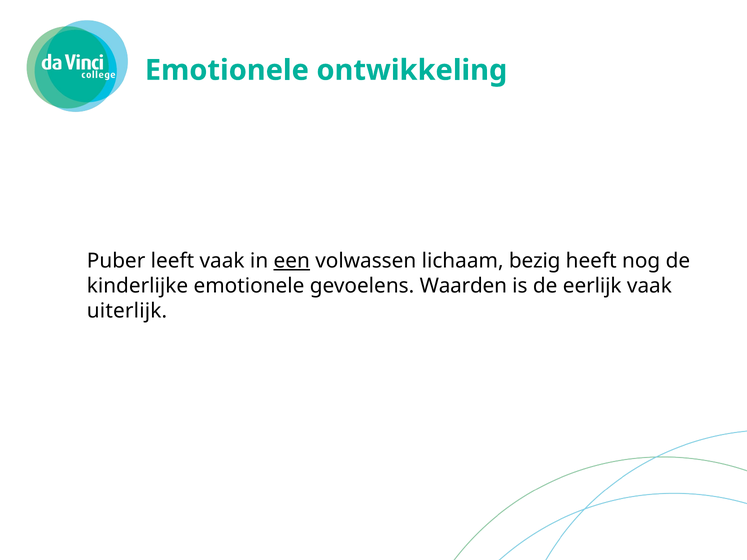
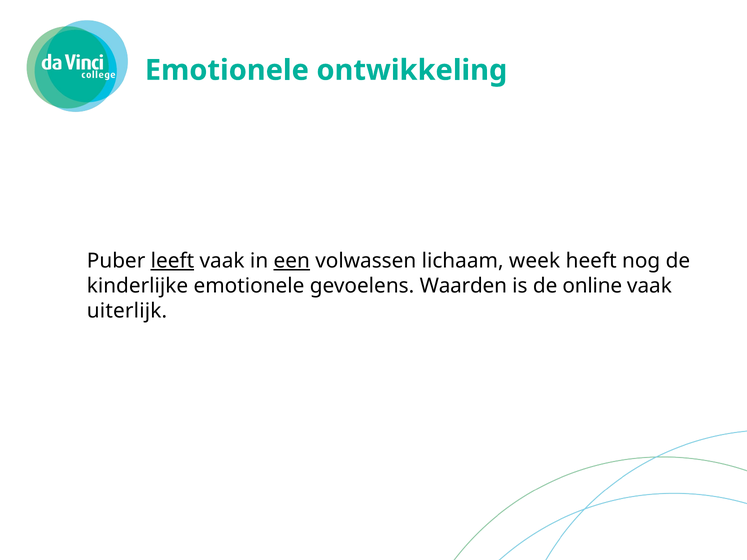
leeft underline: none -> present
bezig: bezig -> week
eerlijk: eerlijk -> online
